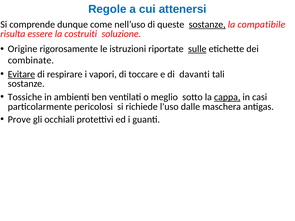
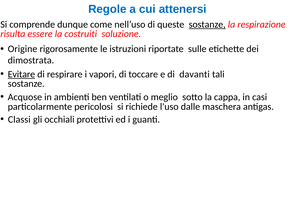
compatibile: compatibile -> respirazione
sulle underline: present -> none
combinate: combinate -> dimostrata
Tossiche: Tossiche -> Acquose
cappa underline: present -> none
Prove: Prove -> Classi
